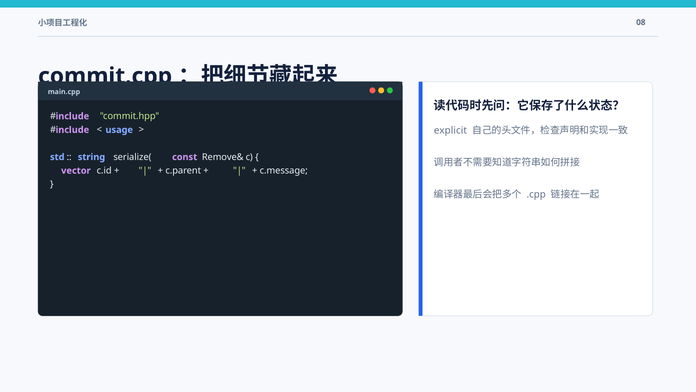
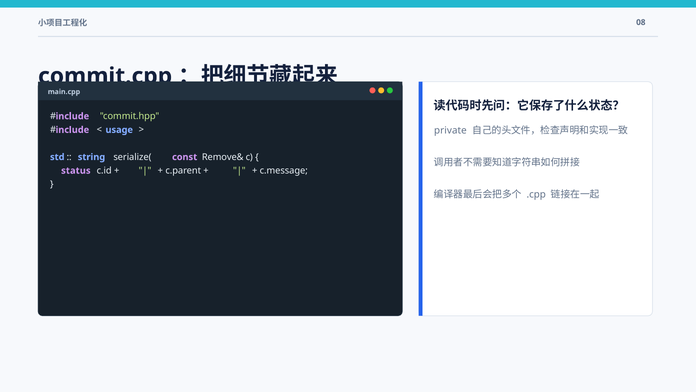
explicit: explicit -> private
vector: vector -> status
